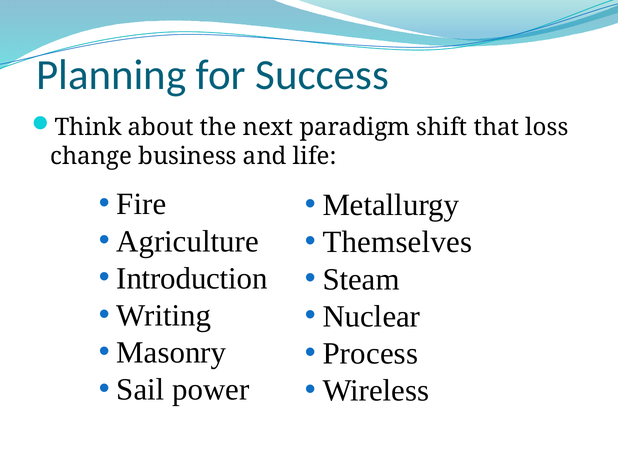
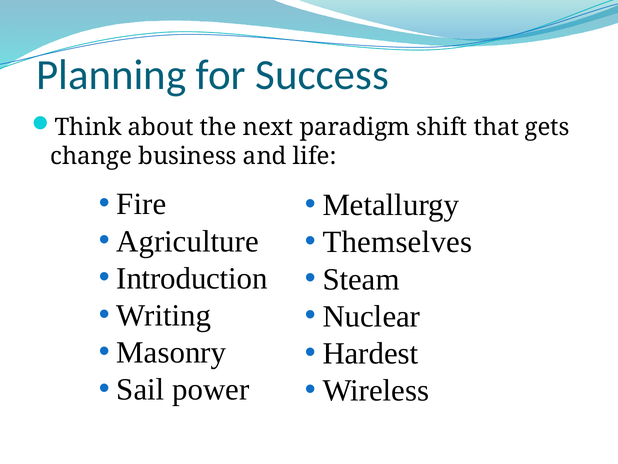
loss: loss -> gets
Process: Process -> Hardest
